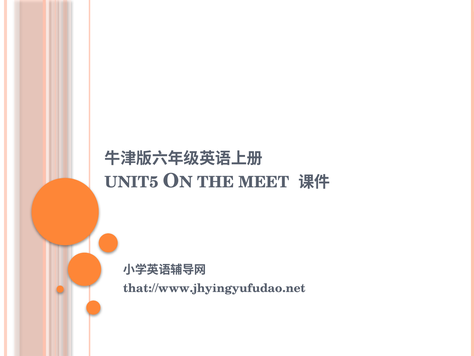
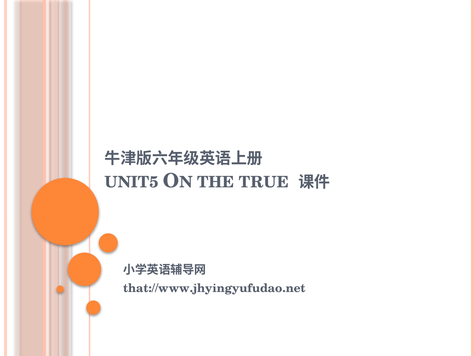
MEET: MEET -> TRUE
